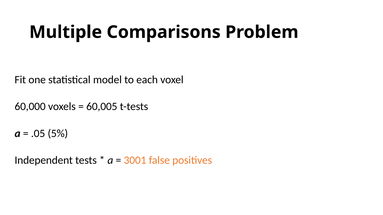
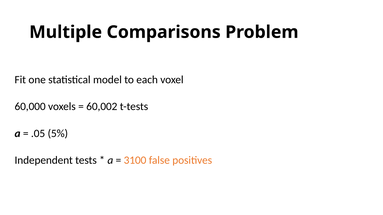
60,005: 60,005 -> 60,002
3001: 3001 -> 3100
